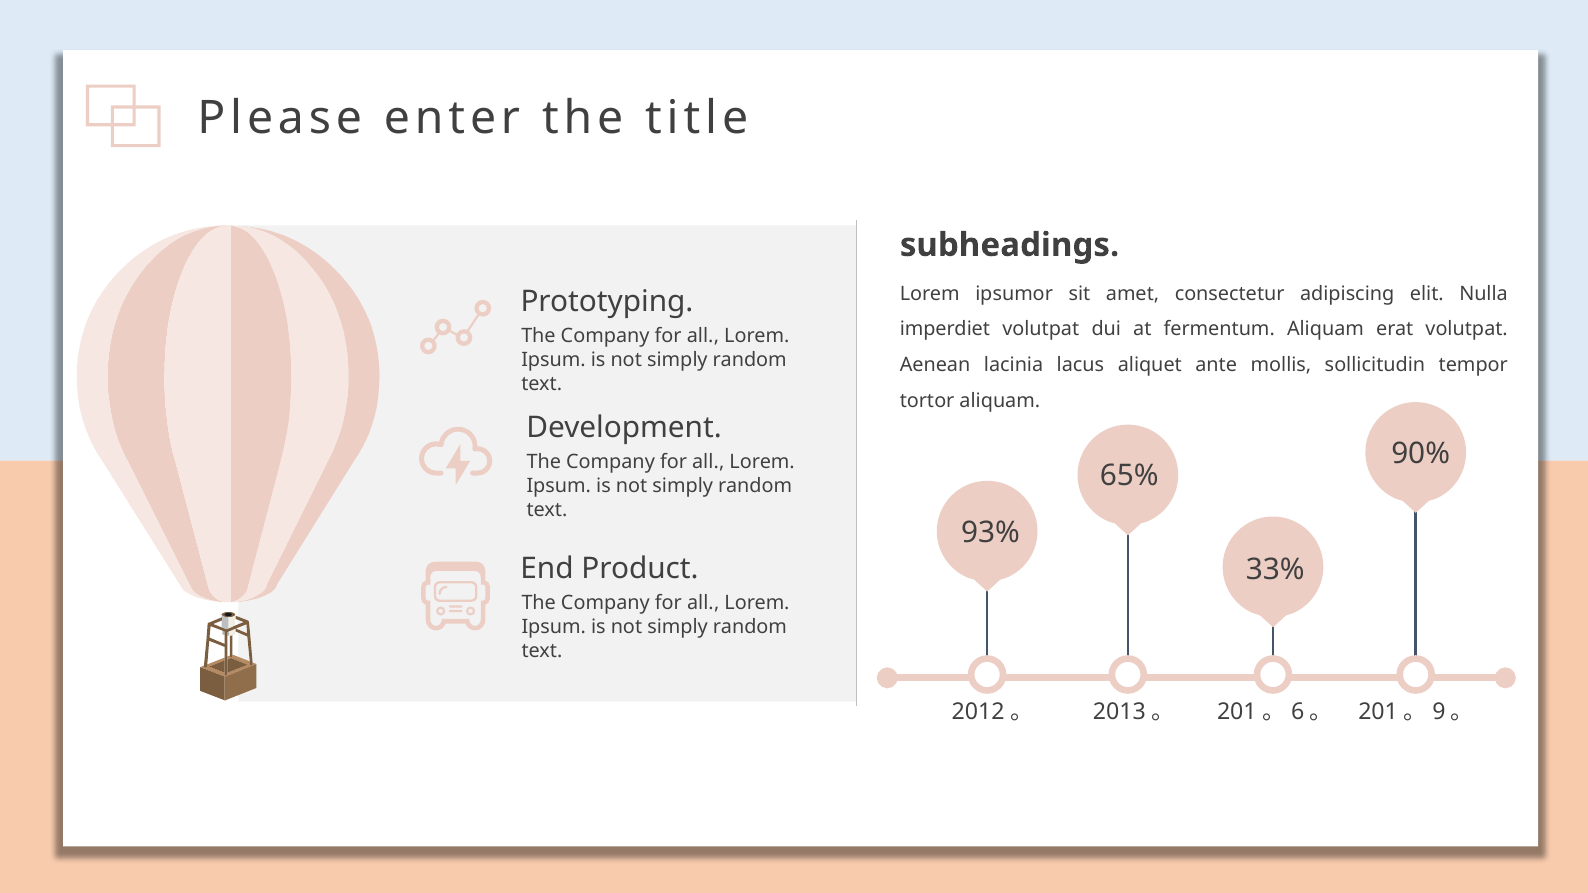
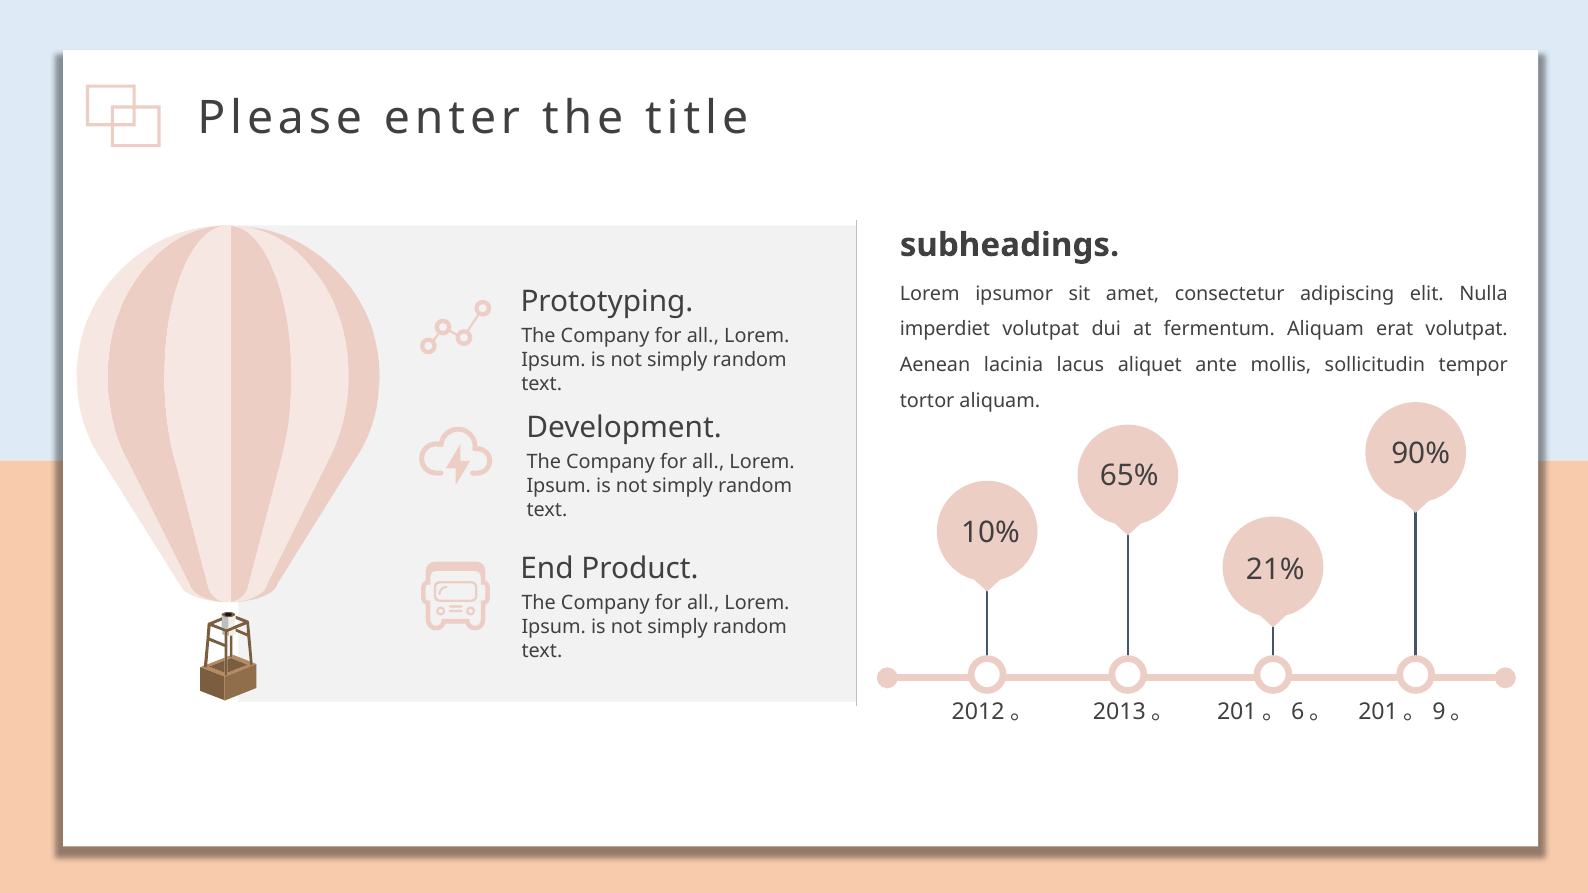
93%: 93% -> 10%
33%: 33% -> 21%
